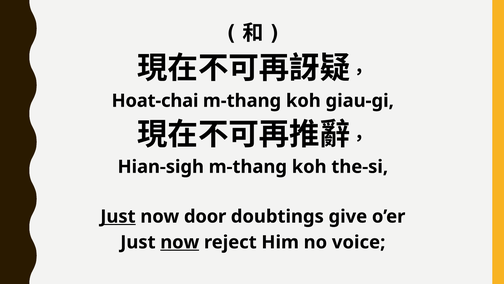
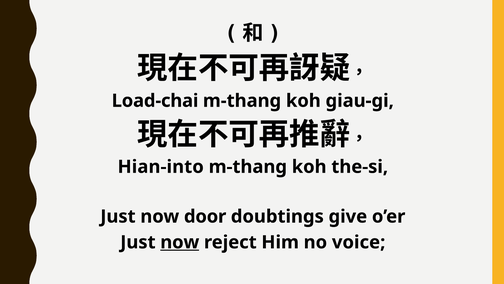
Hoat-chai: Hoat-chai -> Load-chai
Hian-sigh: Hian-sigh -> Hian-into
Just at (118, 216) underline: present -> none
